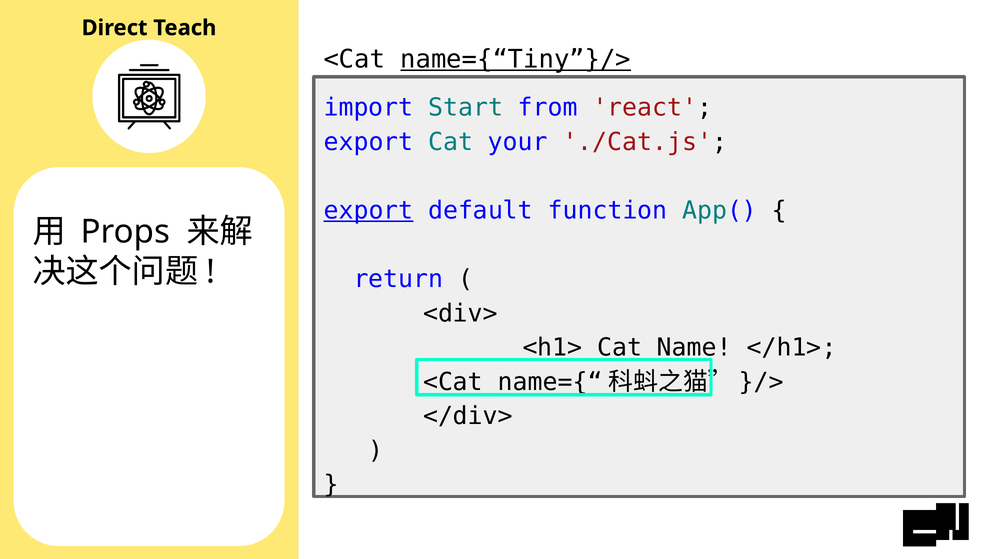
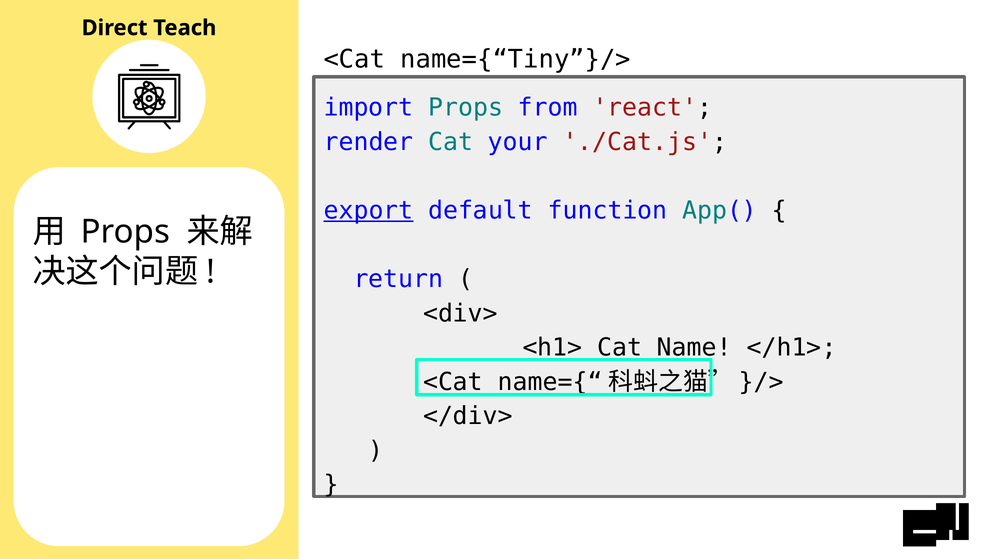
name={“Tiny”}/> underline: present -> none
import Start: Start -> Props
export at (369, 142): export -> render
